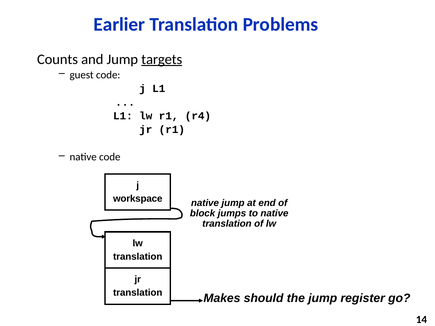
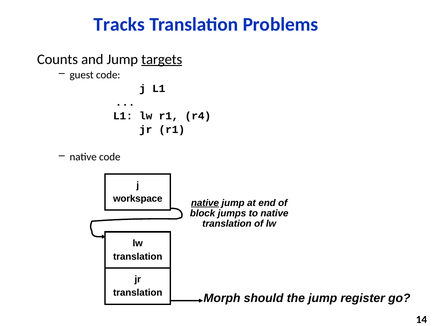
Earlier: Earlier -> Tracks
native at (205, 203) underline: none -> present
Makes: Makes -> Morph
